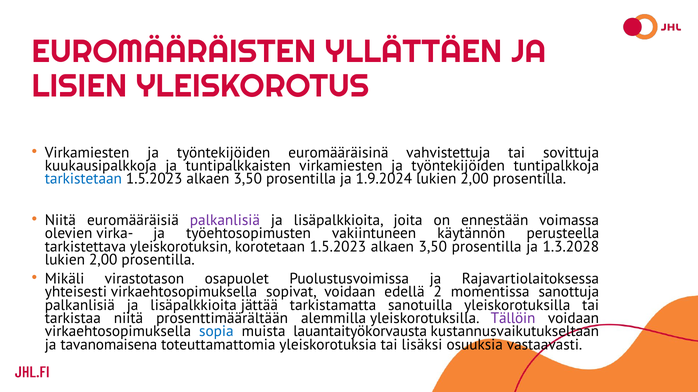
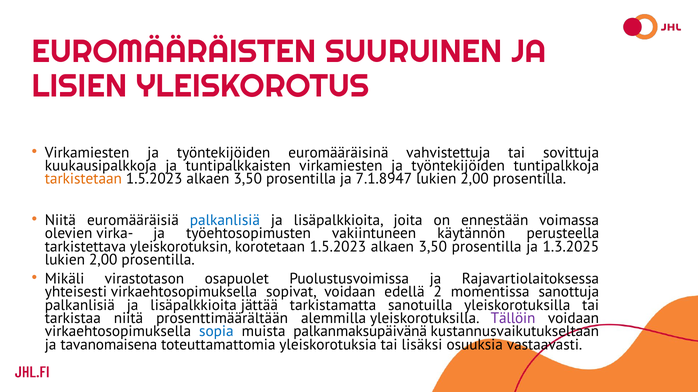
YLLÄTTÄEN: YLLÄTTÄEN -> SUURUINEN
tarkistetaan colour: blue -> orange
1.9.2024: 1.9.2024 -> 7.1.8947
palkanlisiä at (225, 221) colour: purple -> blue
1.3.2028: 1.3.2028 -> 1.3.2025
lauantaityökorvausta: lauantaityökorvausta -> palkanmaksupäivänä
